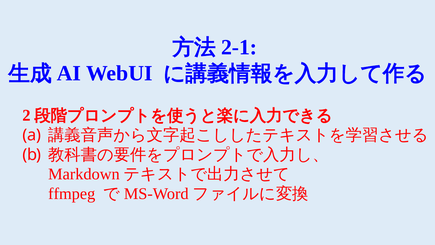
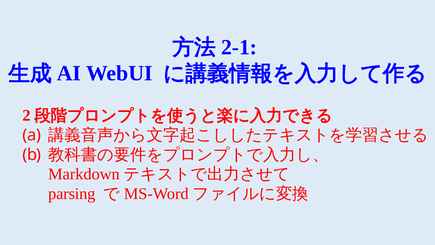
ffmpeg: ffmpeg -> parsing
